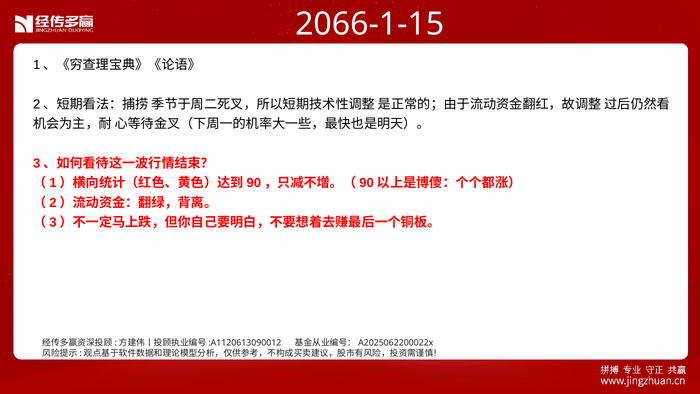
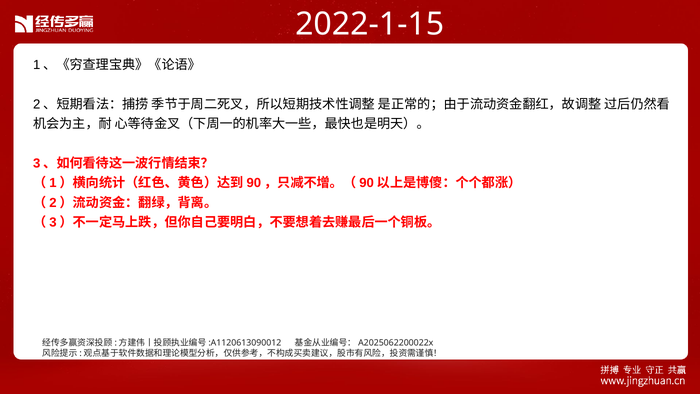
2066-1-15: 2066-1-15 -> 2022-1-15
